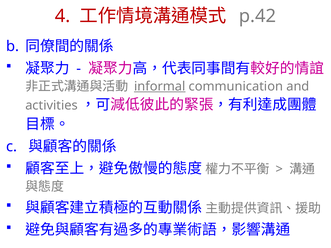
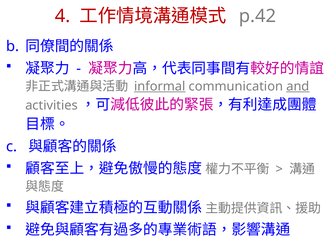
and underline: none -> present
